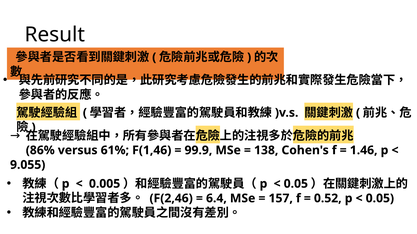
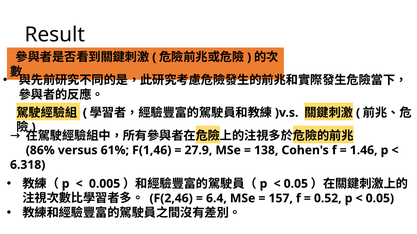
99.9: 99.9 -> 27.9
9.055: 9.055 -> 6.318
